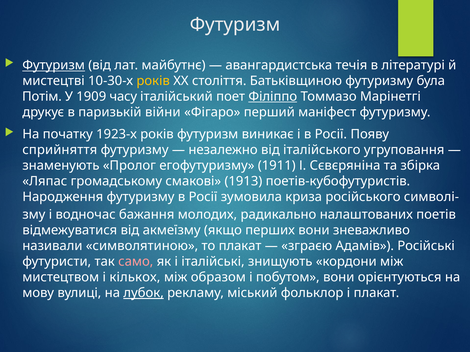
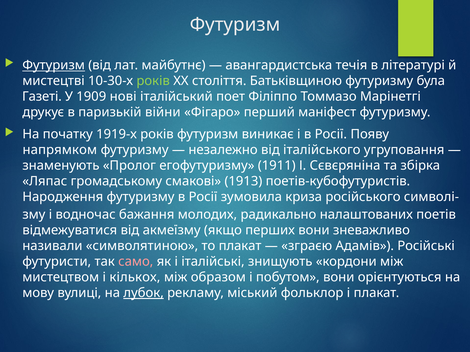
років at (153, 81) colour: yellow -> light green
Потім: Потім -> Газеті
часу: часу -> нові
Філіппо underline: present -> none
1923-х: 1923-х -> 1919-х
сприйняття: сприйняття -> напрямком
